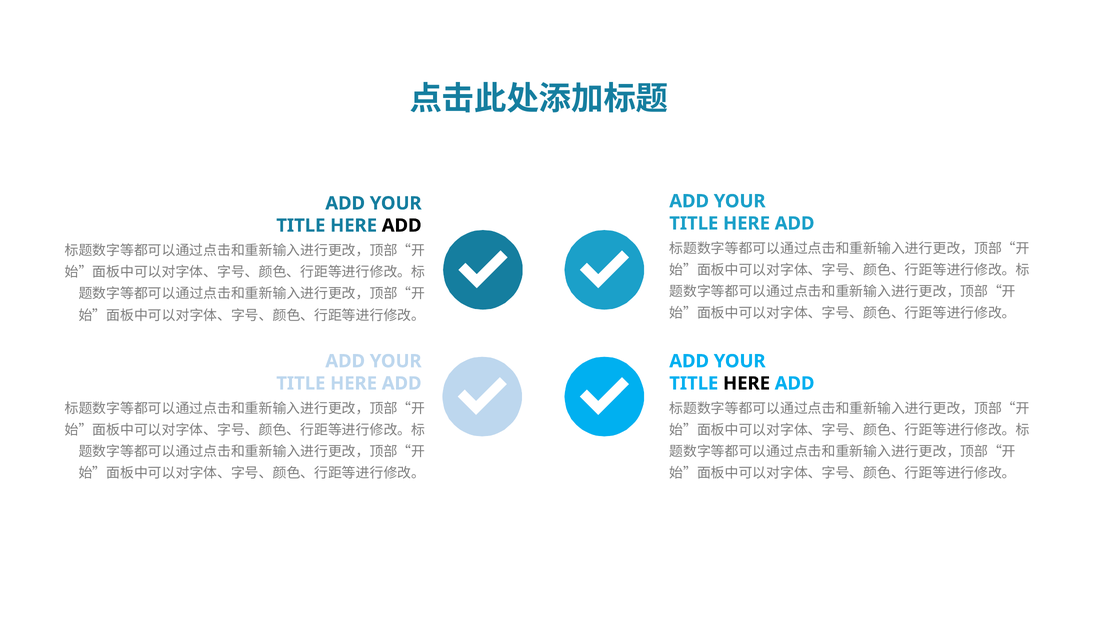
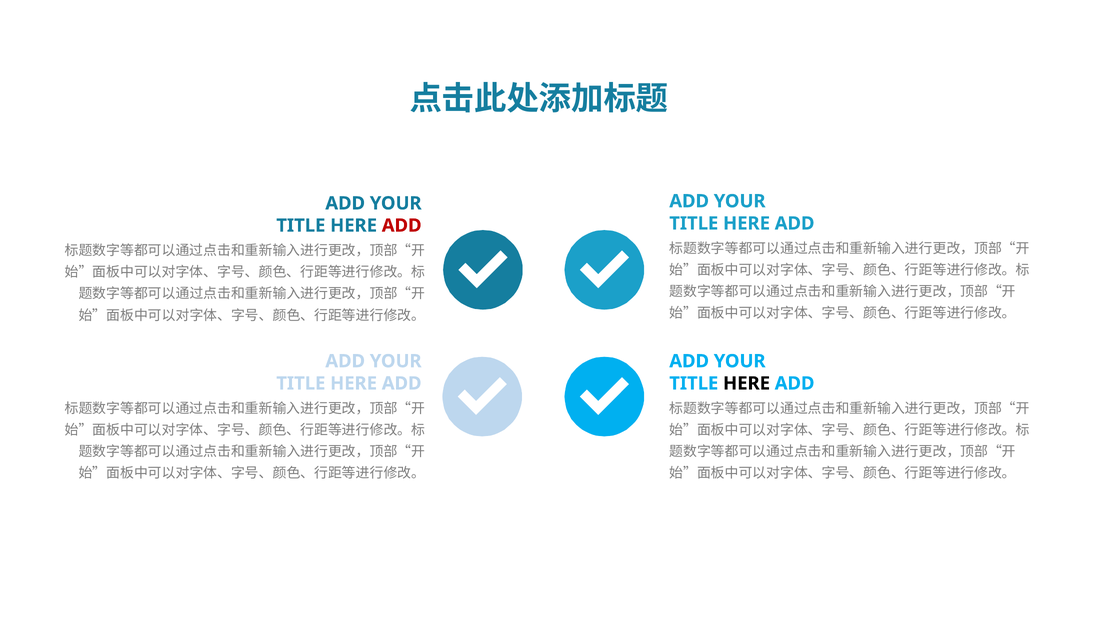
ADD at (402, 225) colour: black -> red
